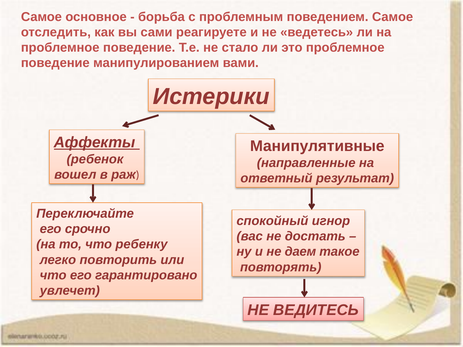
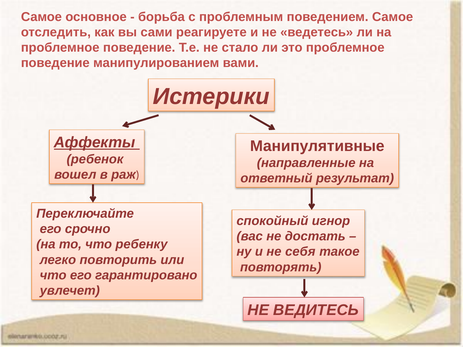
даем: даем -> себя
